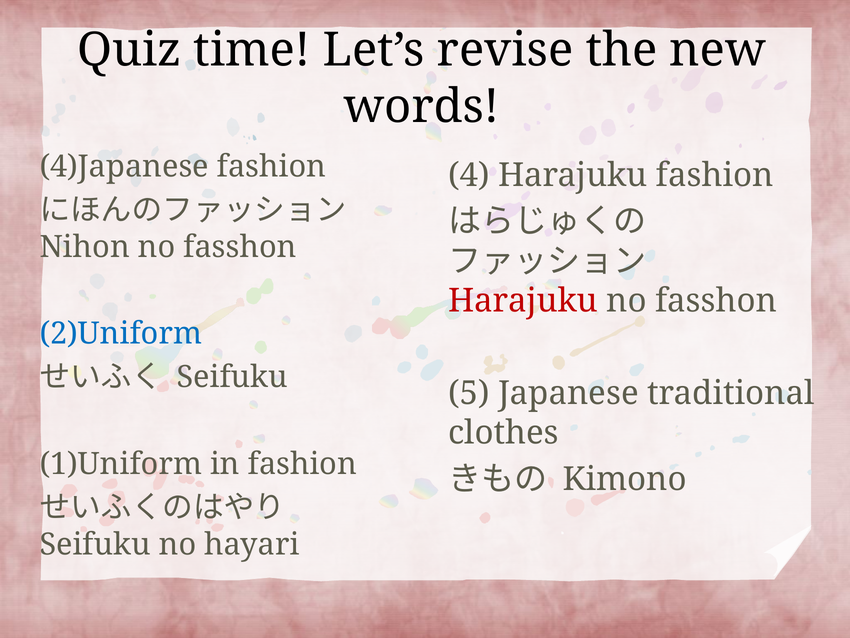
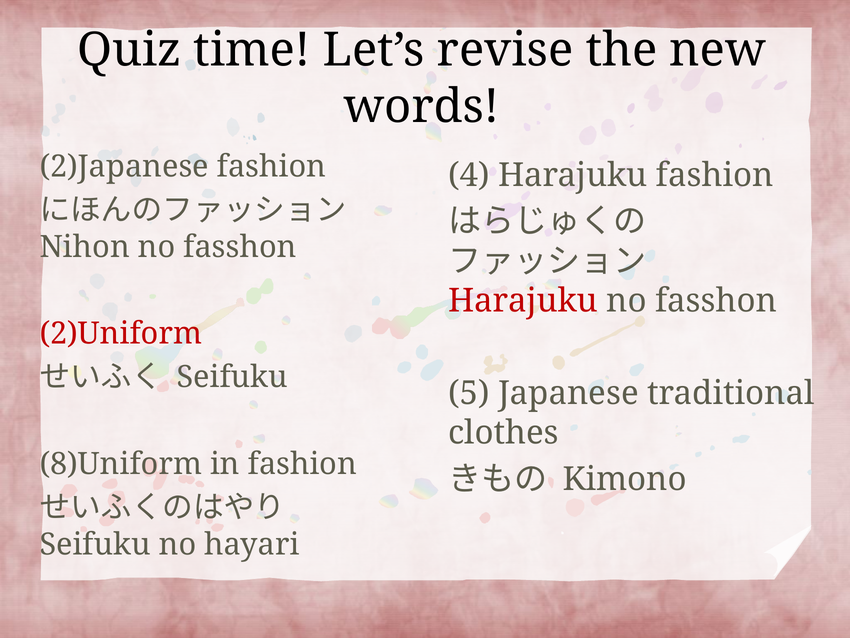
4)Japanese: 4)Japanese -> 2)Japanese
2)Uniform colour: blue -> red
1)Uniform: 1)Uniform -> 8)Uniform
